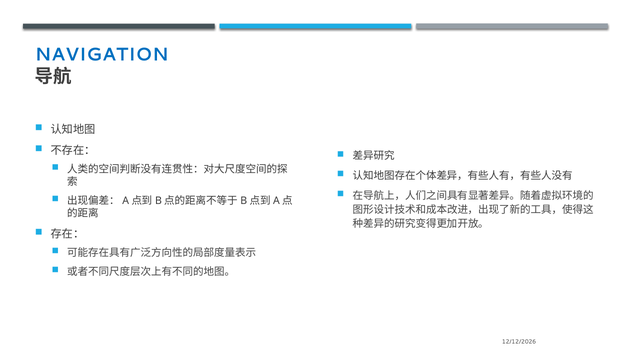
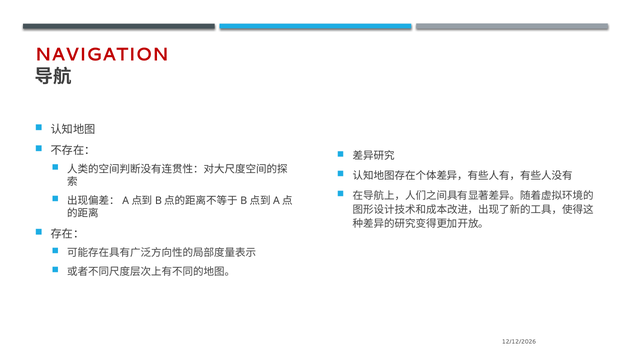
NAVIGATION colour: blue -> red
